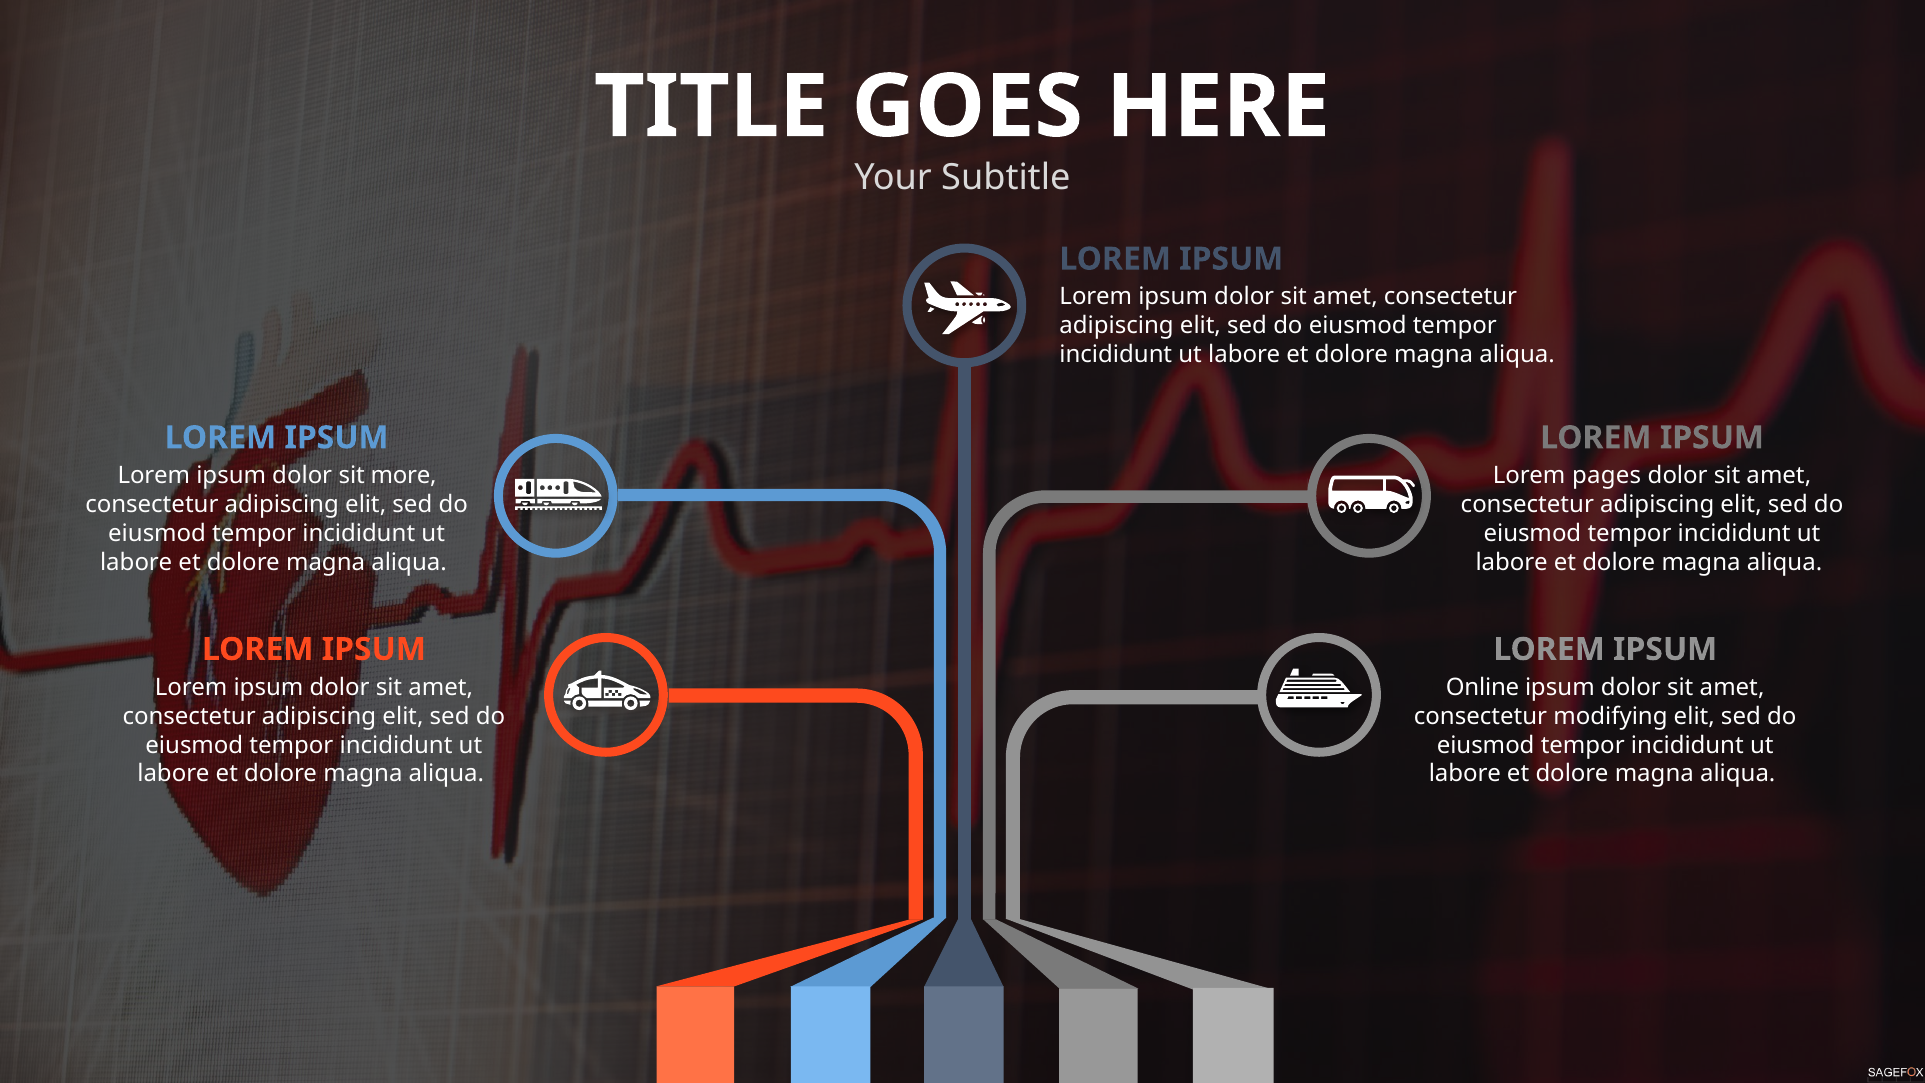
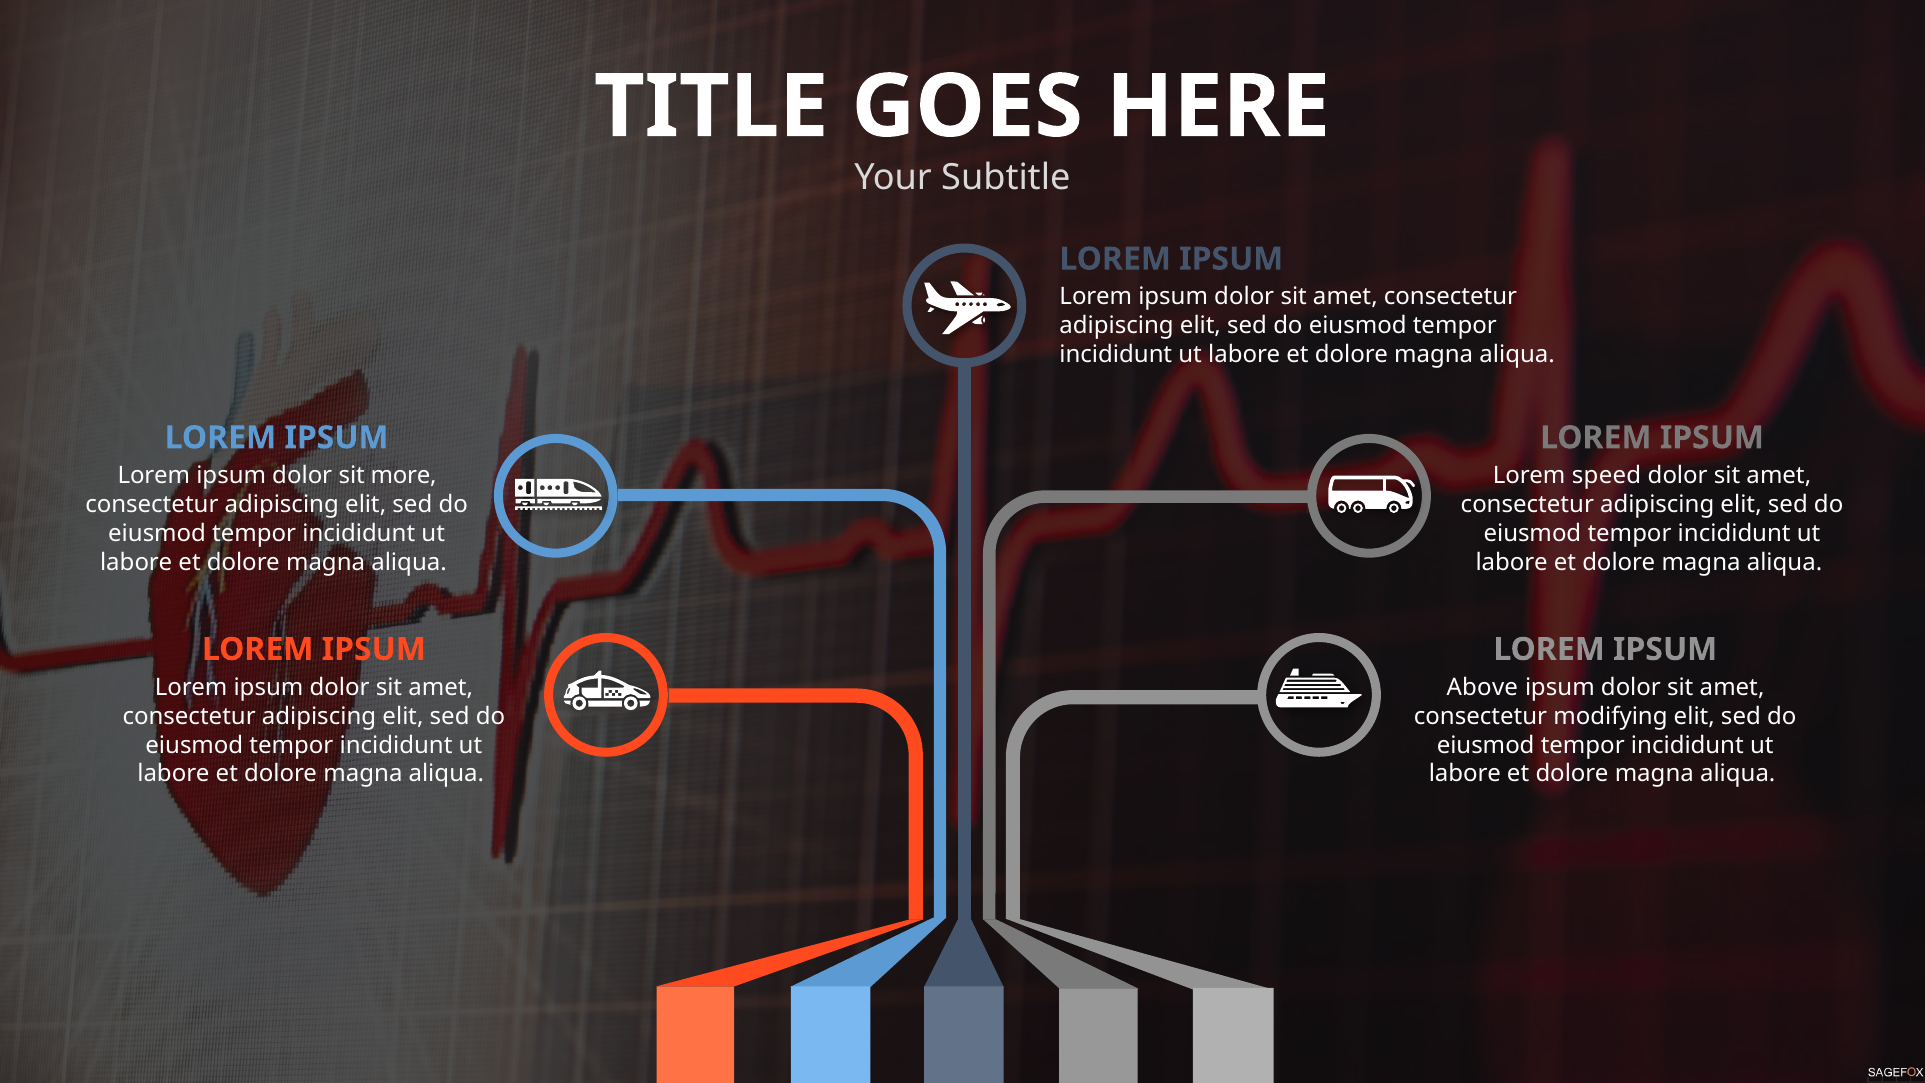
pages: pages -> speed
Online: Online -> Above
